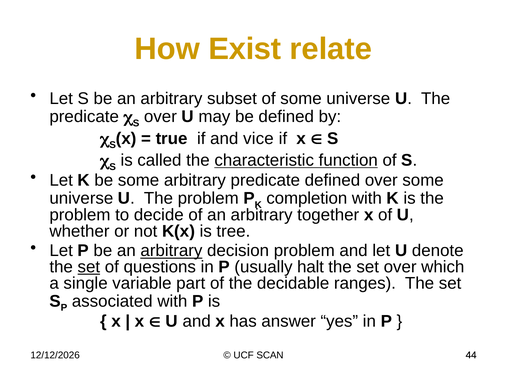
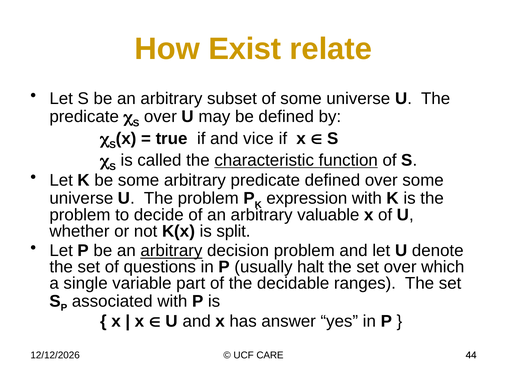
completion: completion -> expression
together: together -> valuable
tree: tree -> split
set at (89, 267) underline: present -> none
SCAN: SCAN -> CARE
